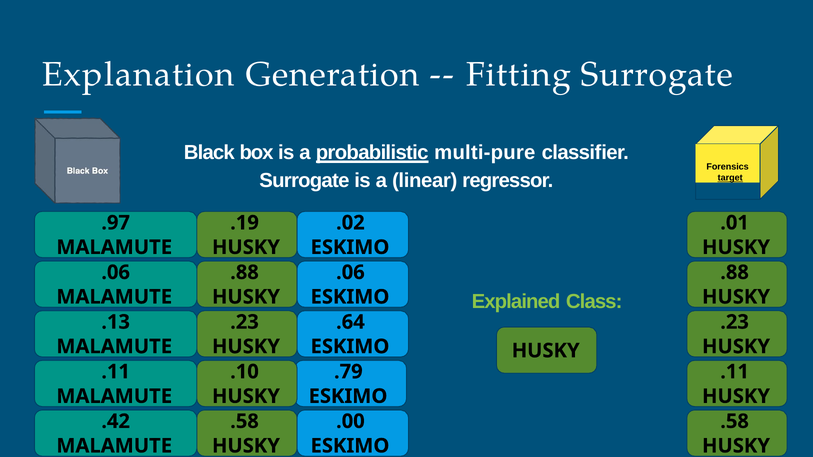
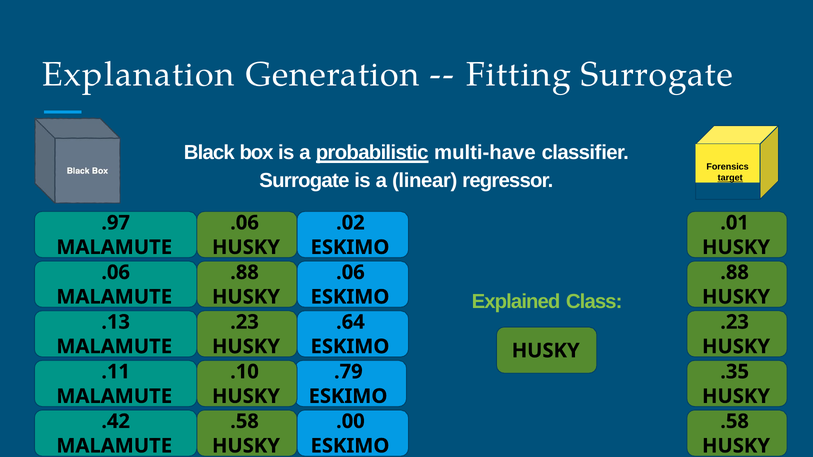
multi-pure: multi-pure -> multi-have
.19 at (245, 223): .19 -> .06
.11 at (735, 372): .11 -> .35
